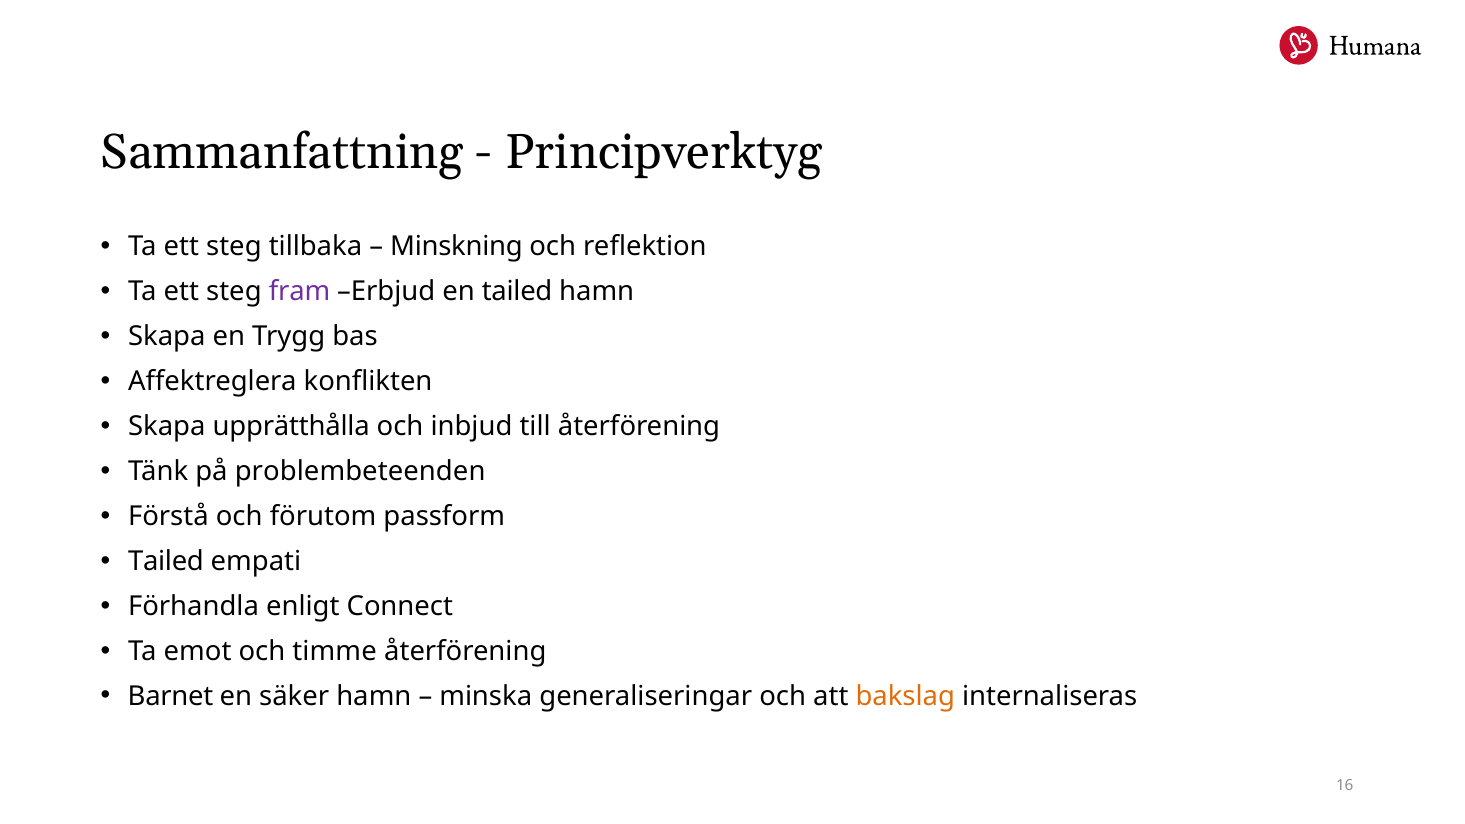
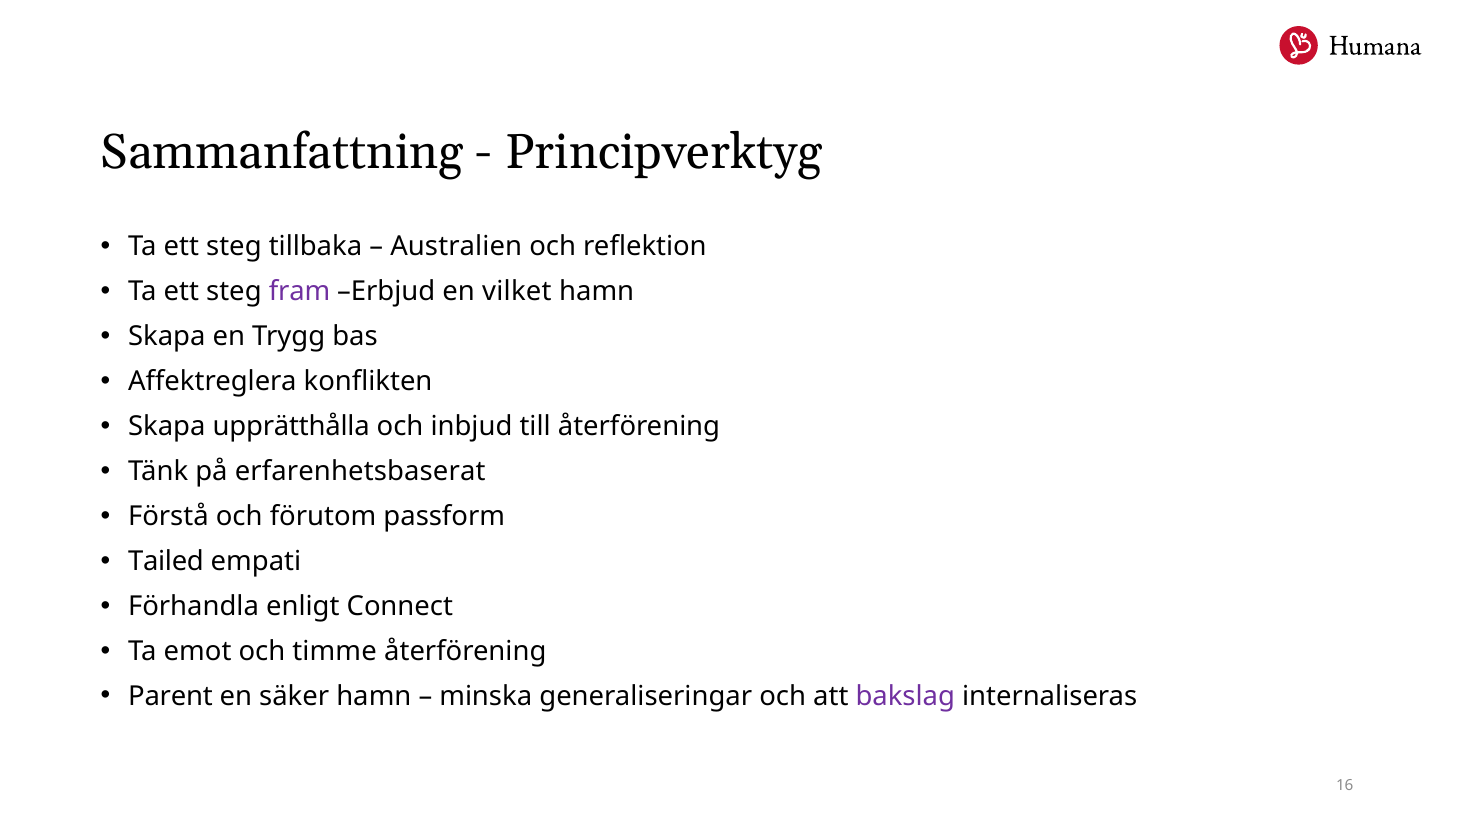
Minskning: Minskning -> Australien
en tailed: tailed -> vilket
problembeteenden: problembeteenden -> erfarenhetsbaserat
Barnet: Barnet -> Parent
bakslag colour: orange -> purple
